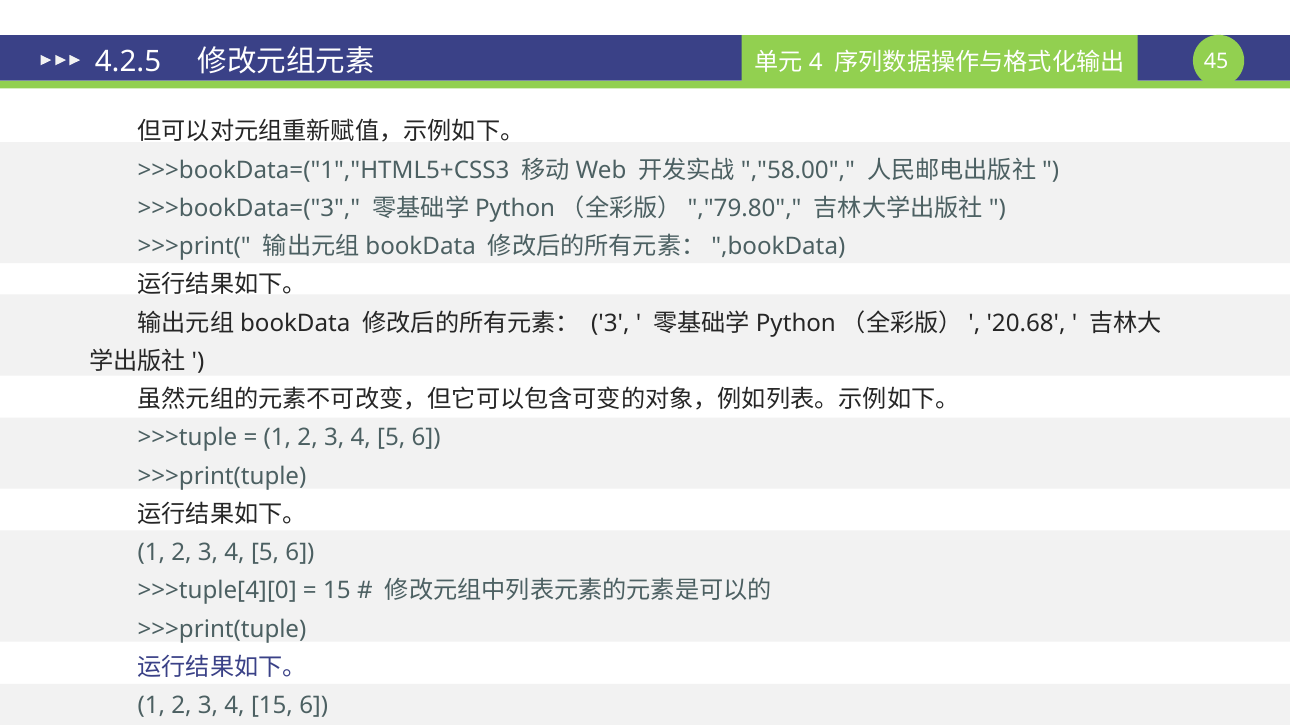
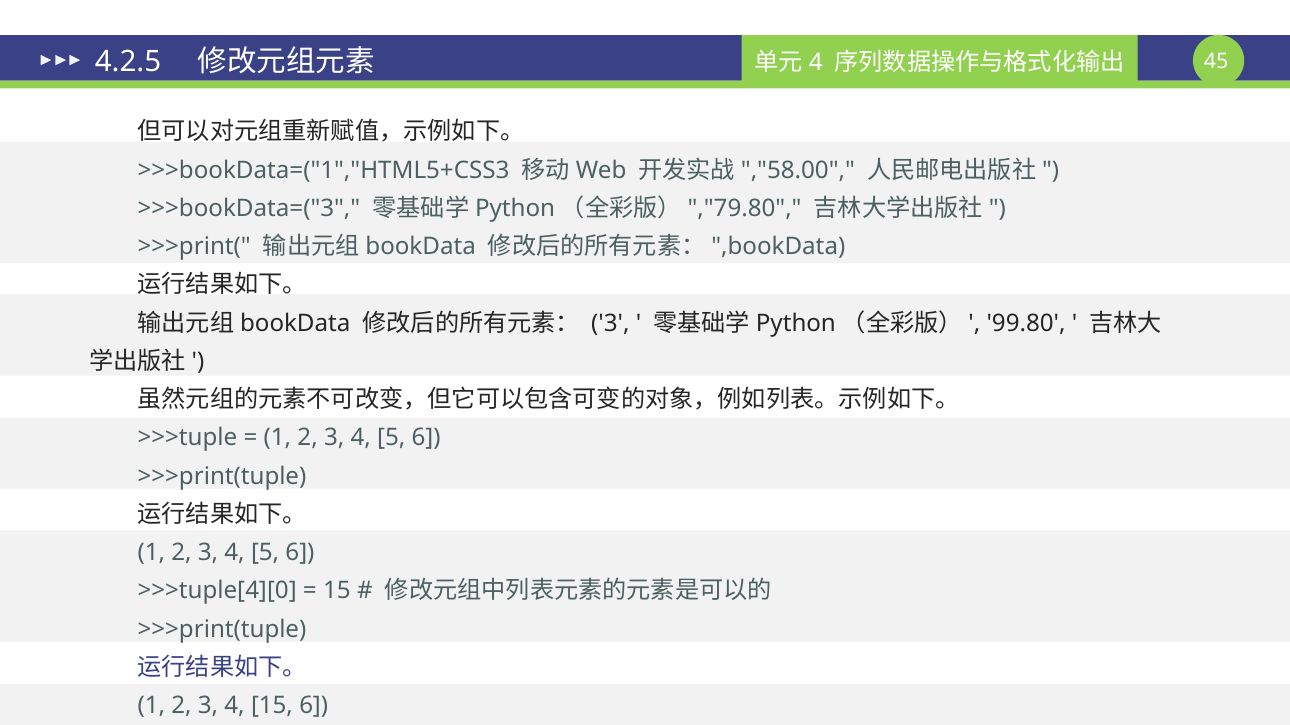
20.68: 20.68 -> 99.80
